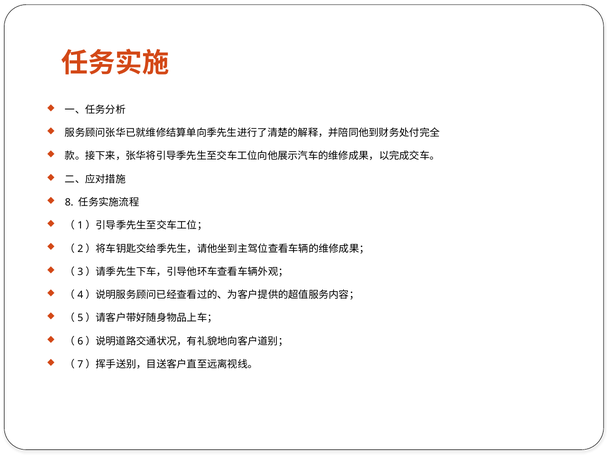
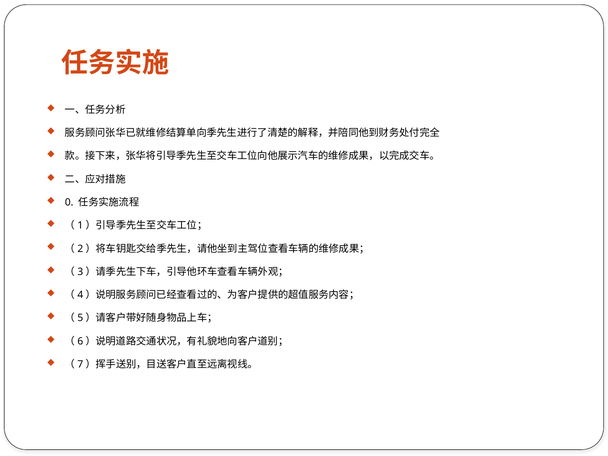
8: 8 -> 0
